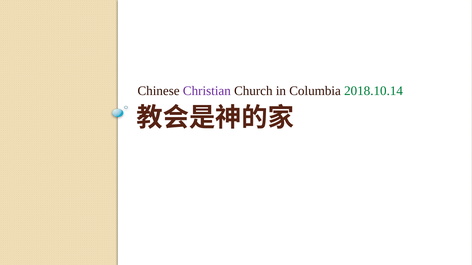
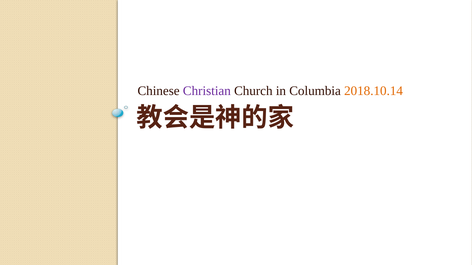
2018.10.14 colour: green -> orange
